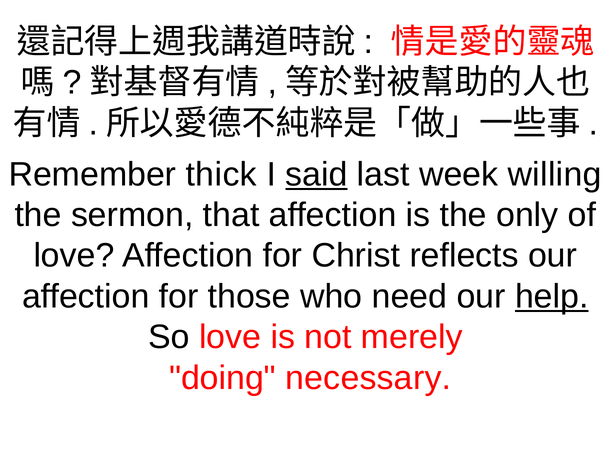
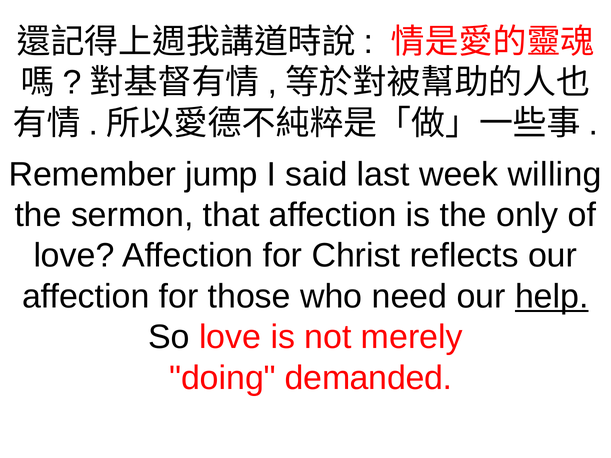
thick: thick -> jump
said underline: present -> none
necessary: necessary -> demanded
